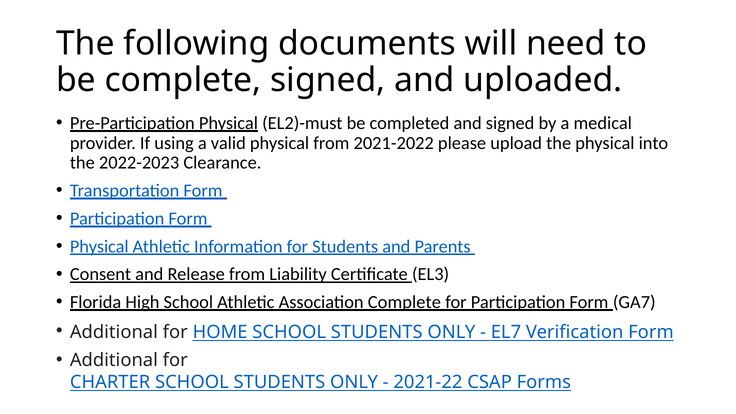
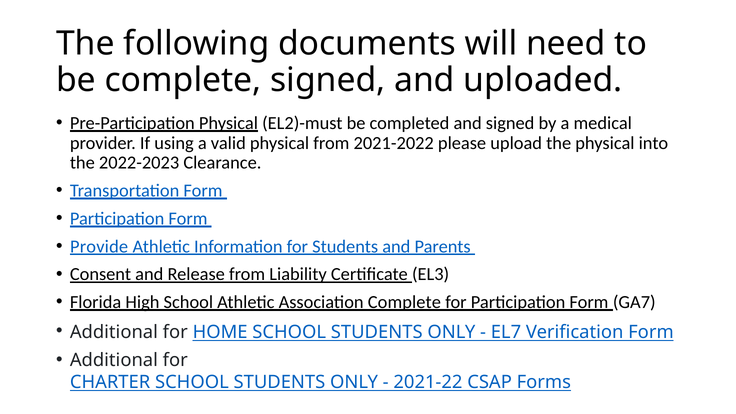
Physical at (99, 246): Physical -> Provide
